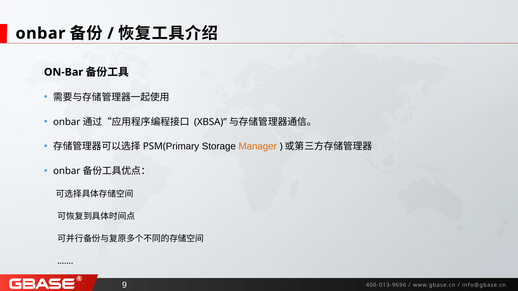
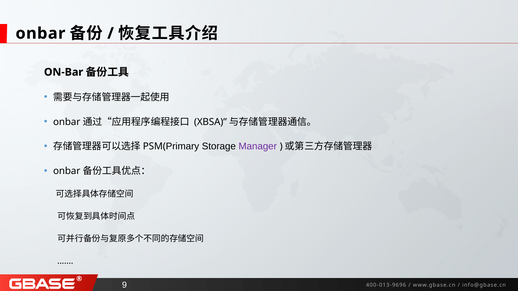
Manager colour: orange -> purple
